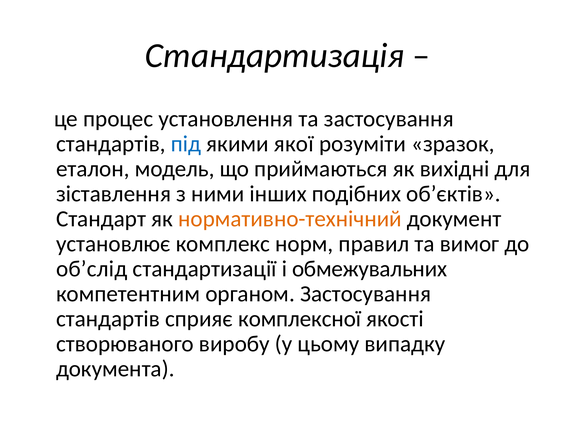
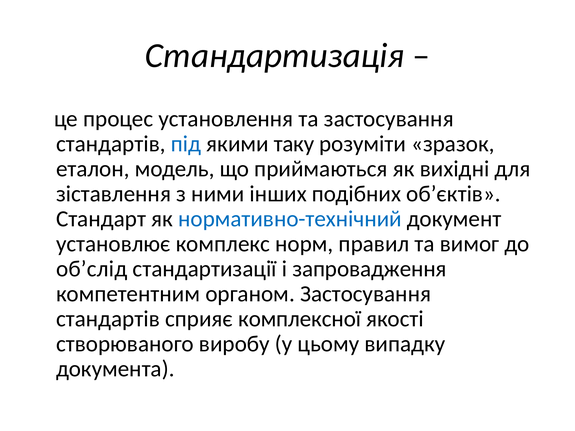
якої: якої -> таку
нормативно-технічний colour: orange -> blue
обмежувальних: обмежувальних -> запровадження
